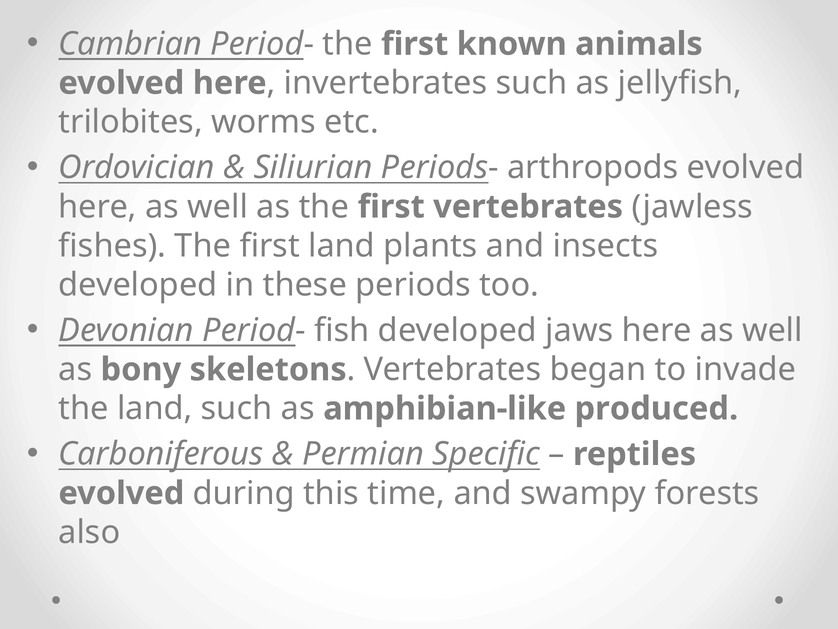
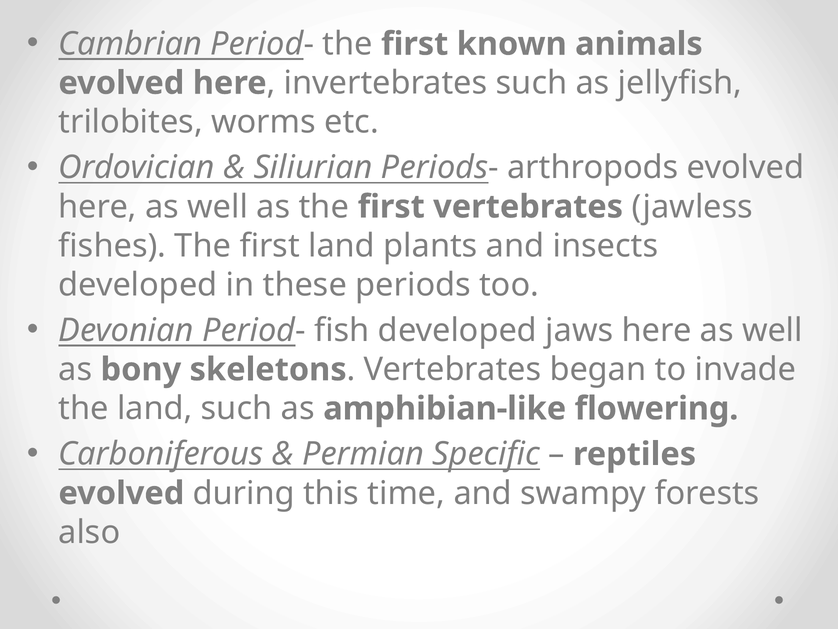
produced: produced -> flowering
